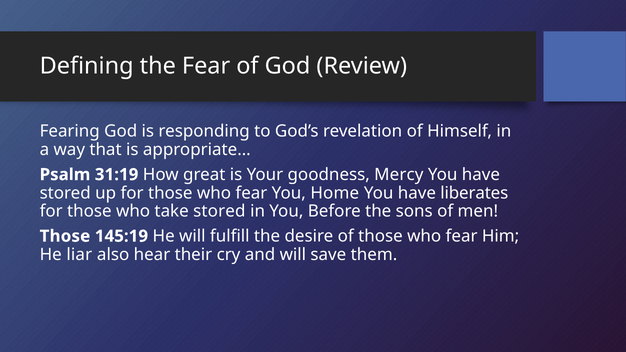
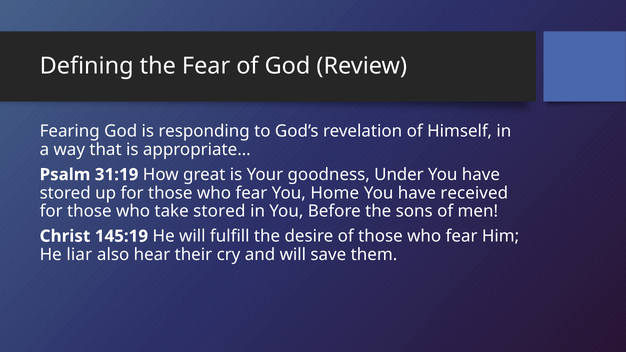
Mercy: Mercy -> Under
liberates: liberates -> received
Those at (65, 236): Those -> Christ
